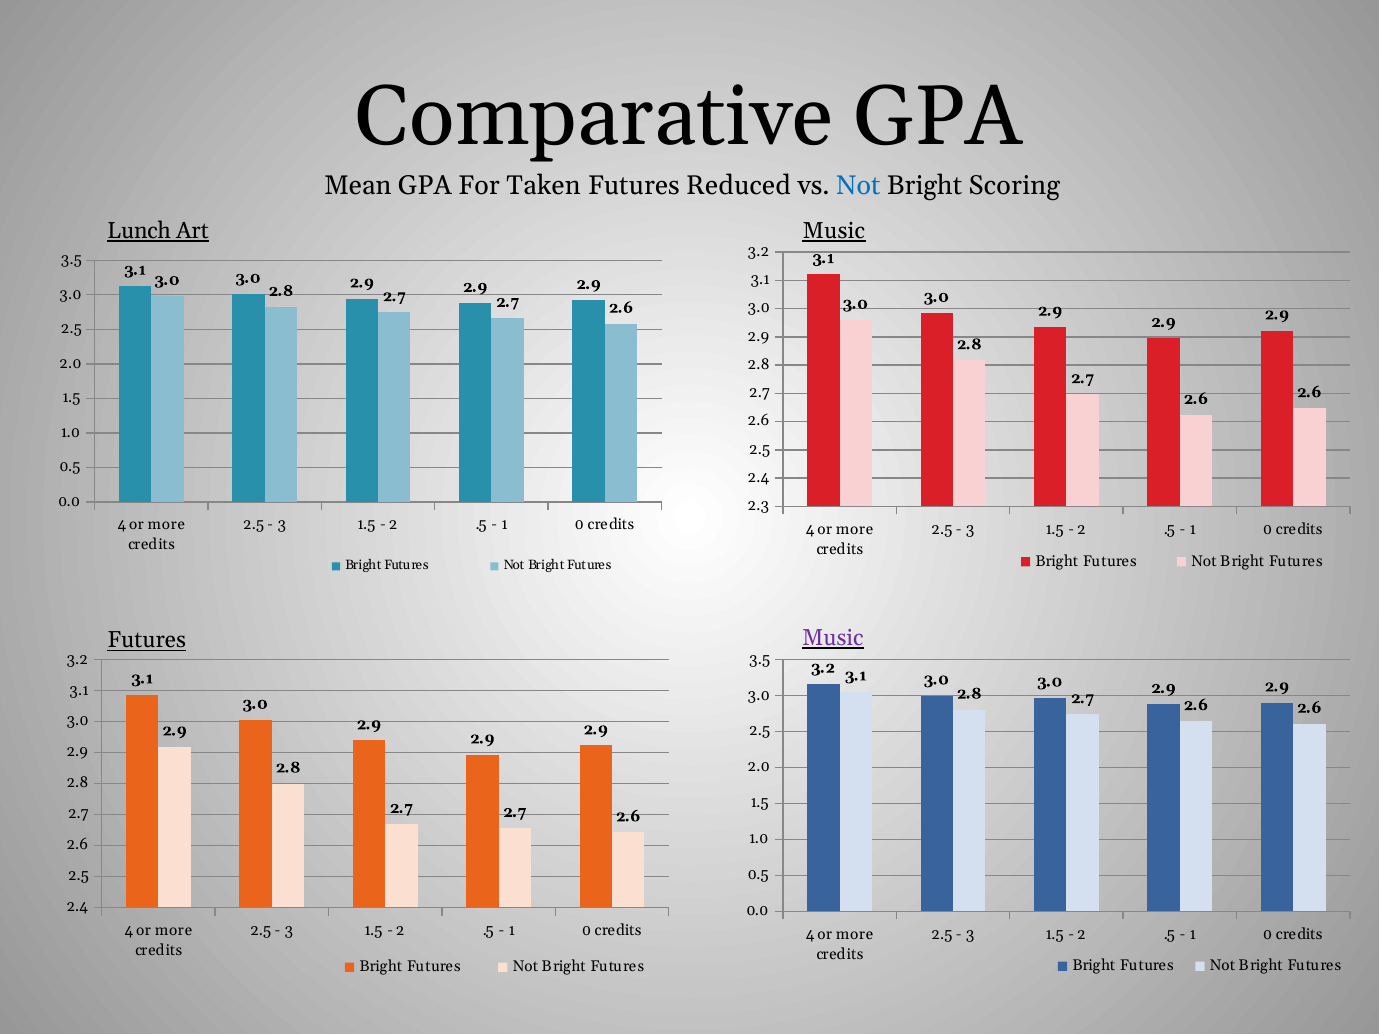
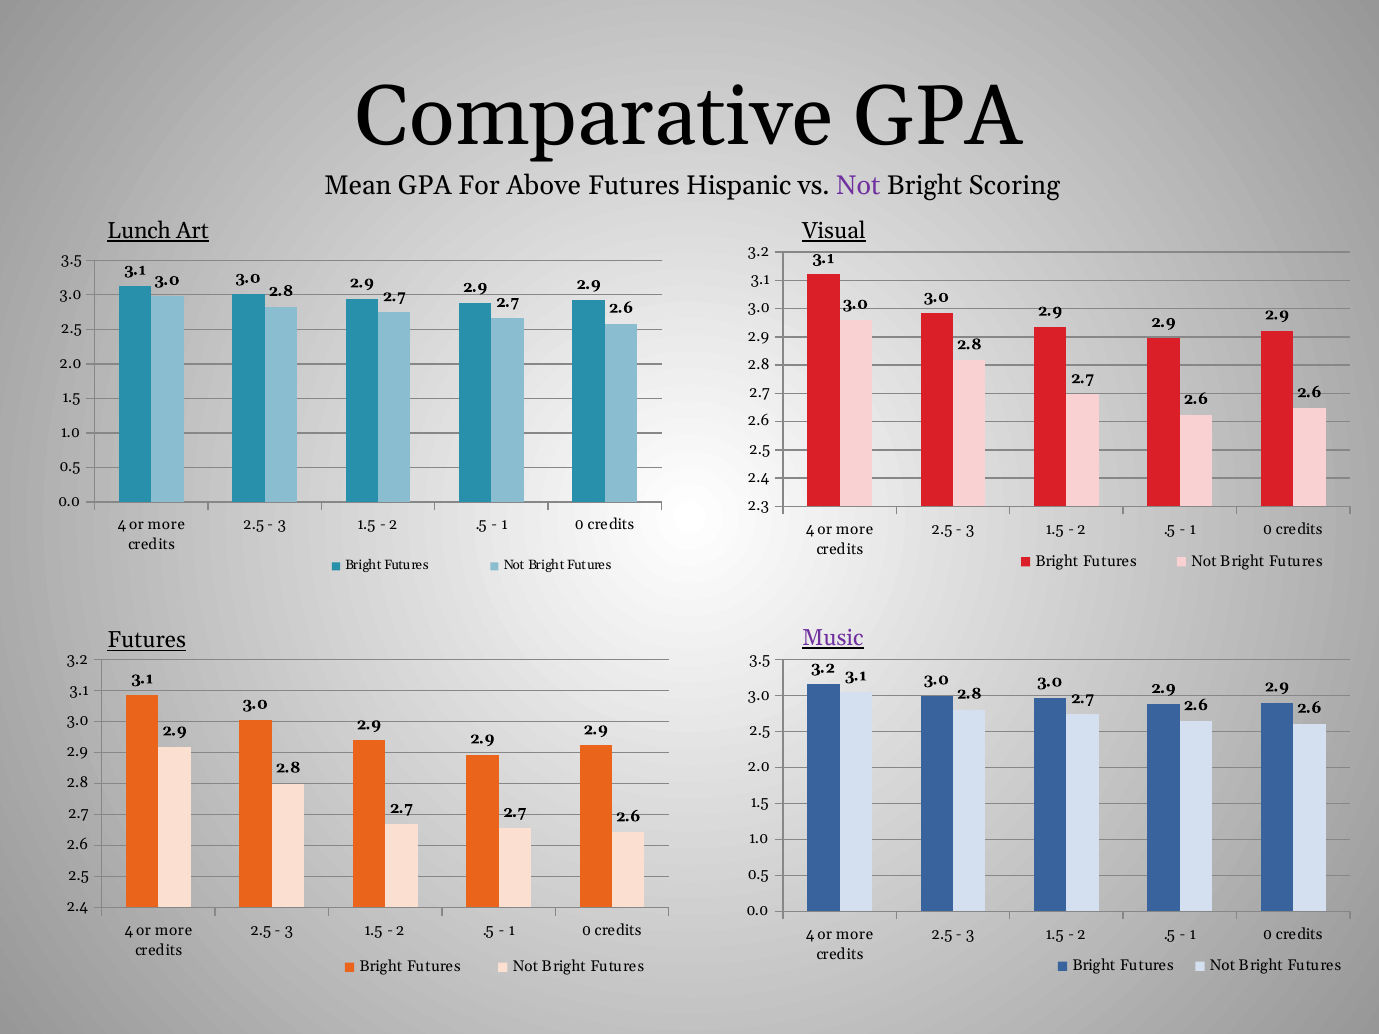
Taken: Taken -> Above
Reduced: Reduced -> Hispanic
Not at (858, 186) colour: blue -> purple
Music at (834, 231): Music -> Visual
